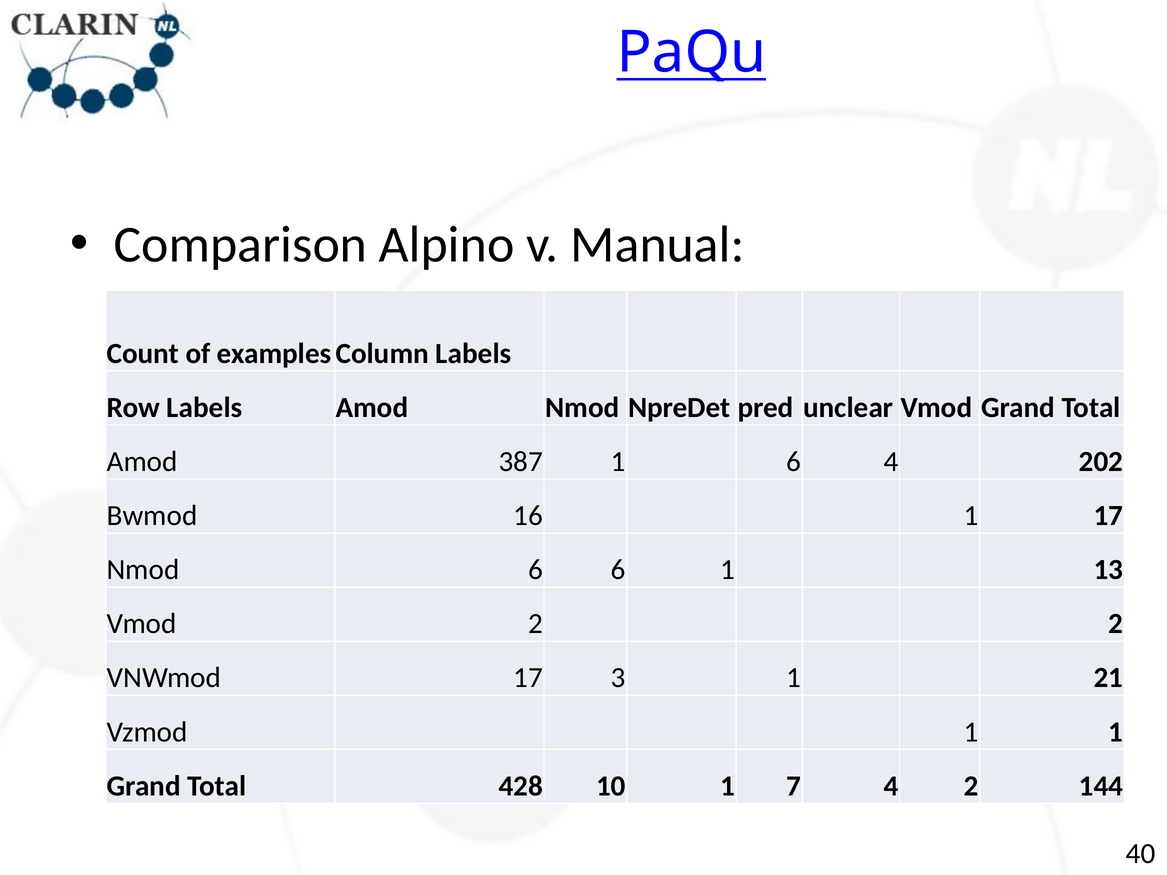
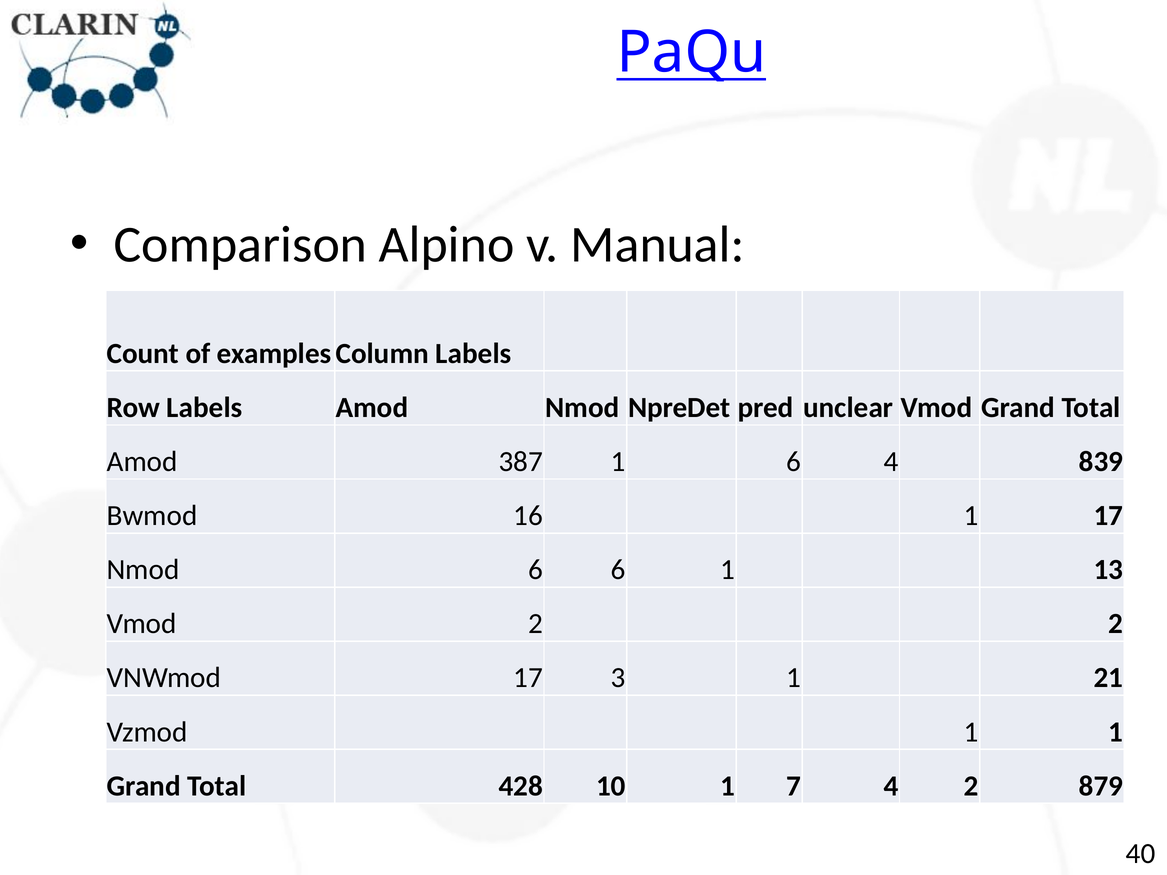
202: 202 -> 839
144: 144 -> 879
